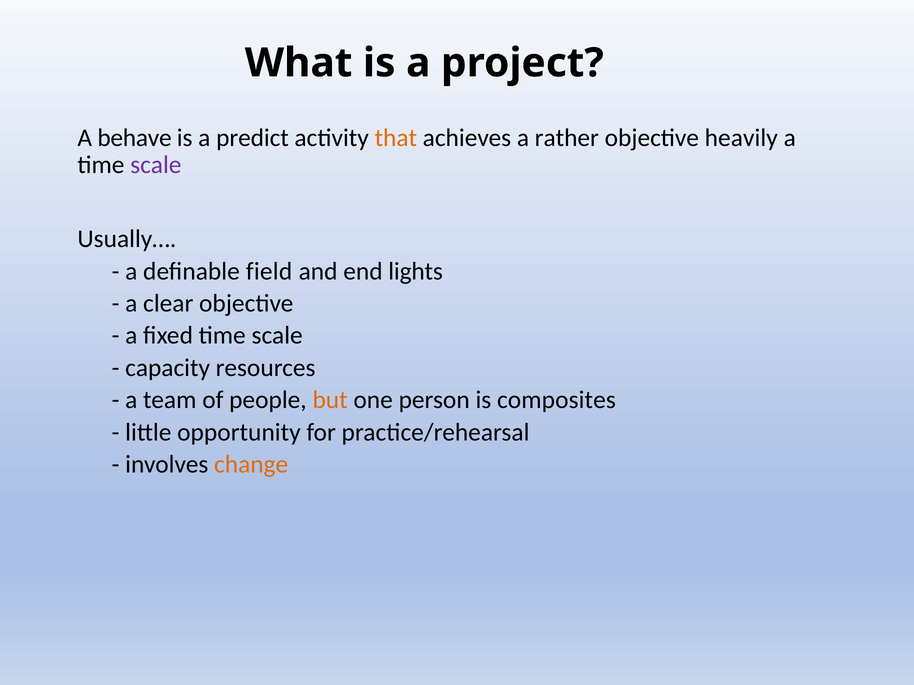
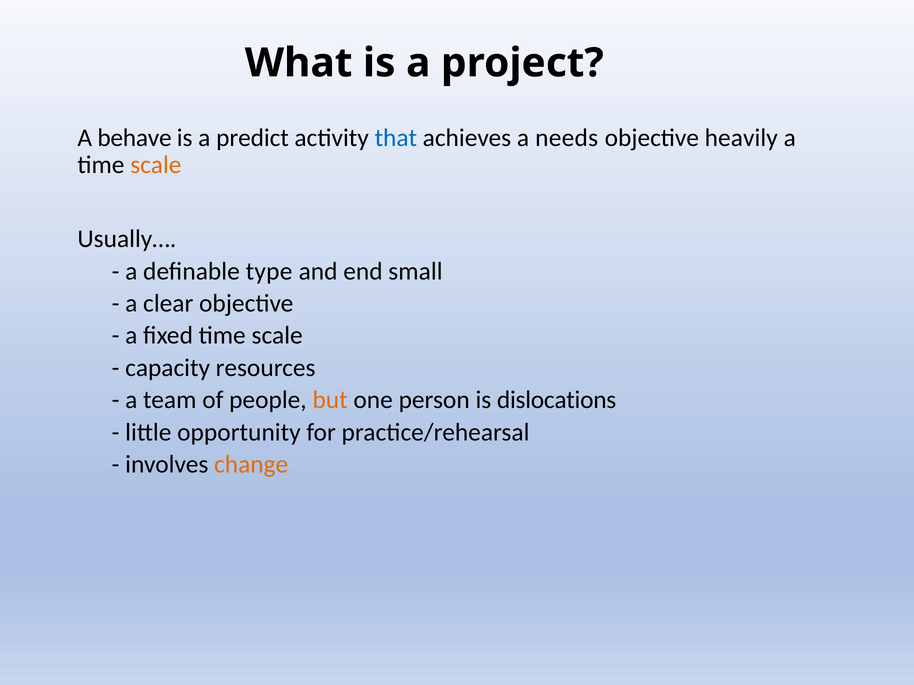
that colour: orange -> blue
rather: rather -> needs
scale at (156, 165) colour: purple -> orange
field: field -> type
lights: lights -> small
composites: composites -> dislocations
